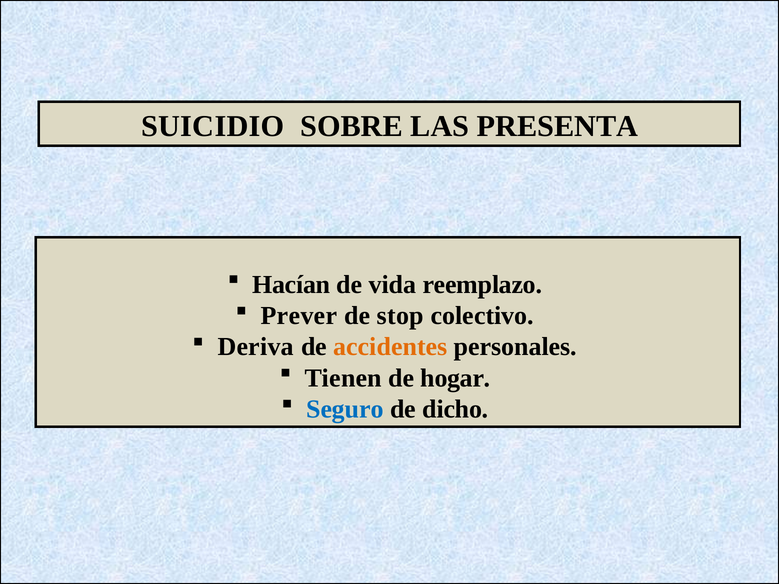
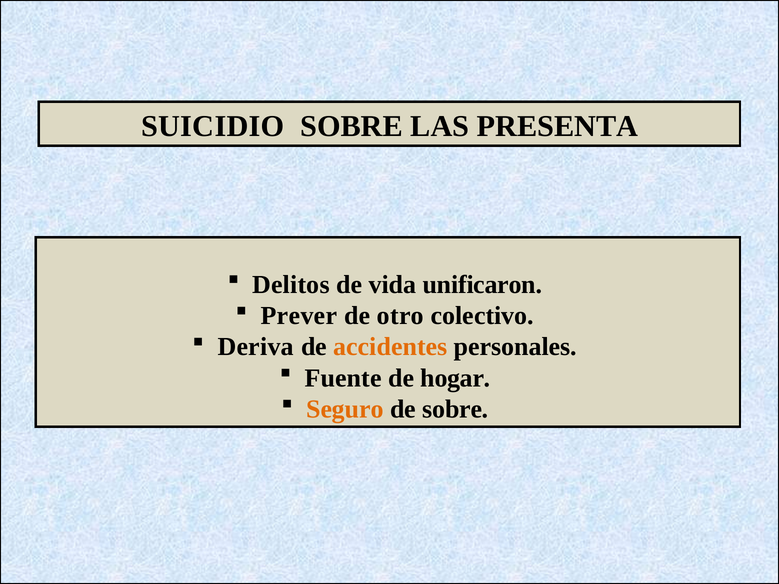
Hacían: Hacían -> Delitos
reemplazo: reemplazo -> unificaron
stop: stop -> otro
Tienen: Tienen -> Fuente
Seguro colour: blue -> orange
de dicho: dicho -> sobre
